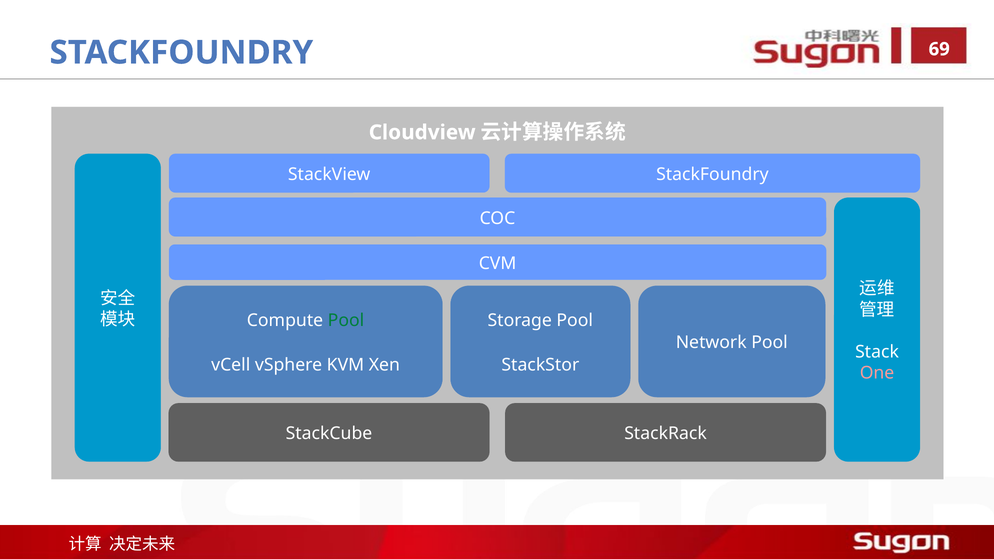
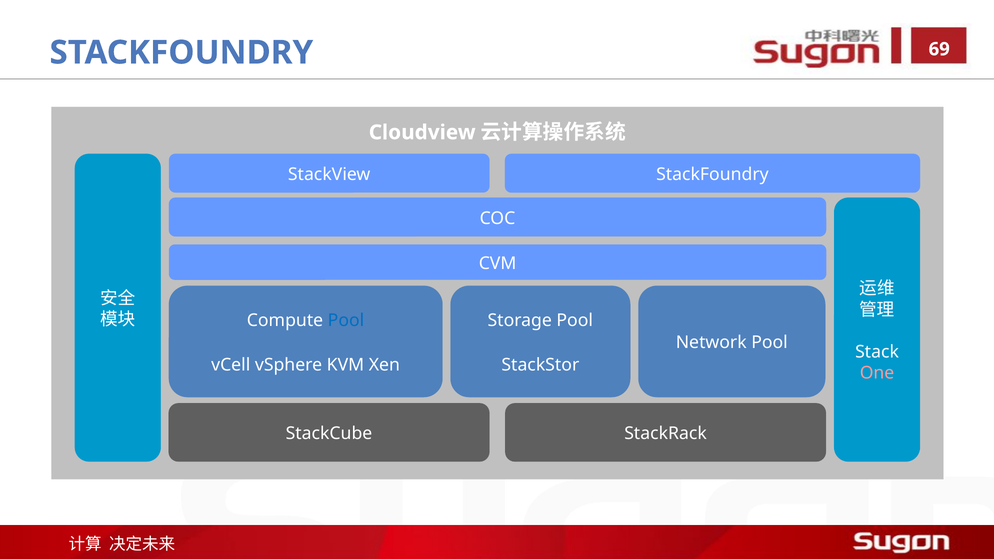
Pool at (346, 320) colour: green -> blue
